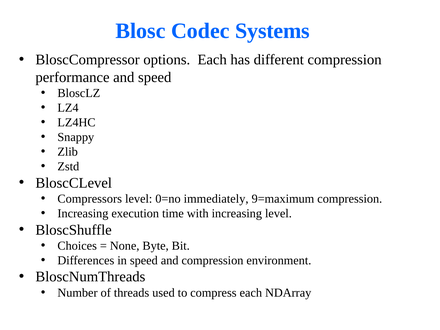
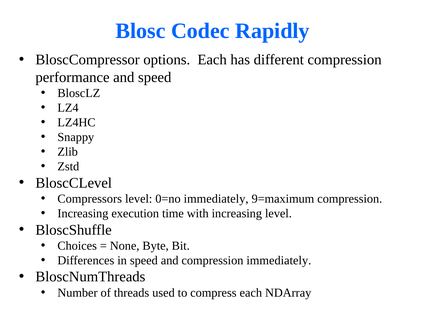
Systems: Systems -> Rapidly
compression environment: environment -> immediately
